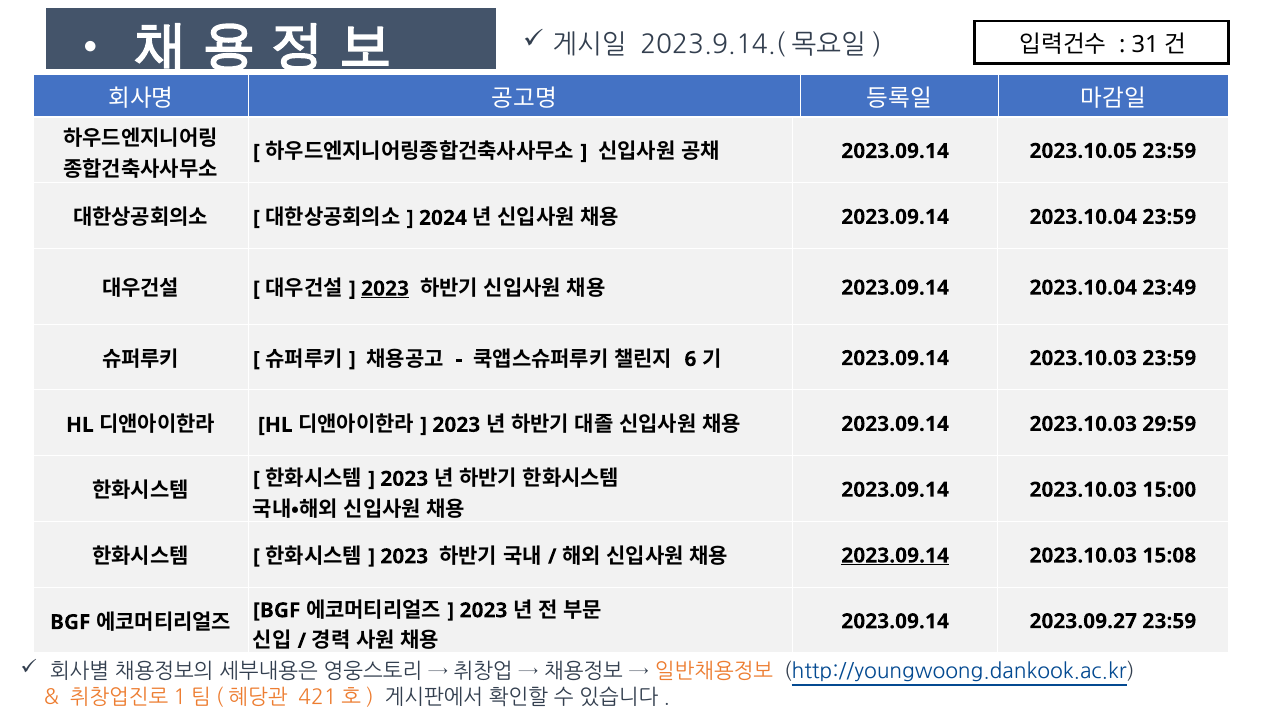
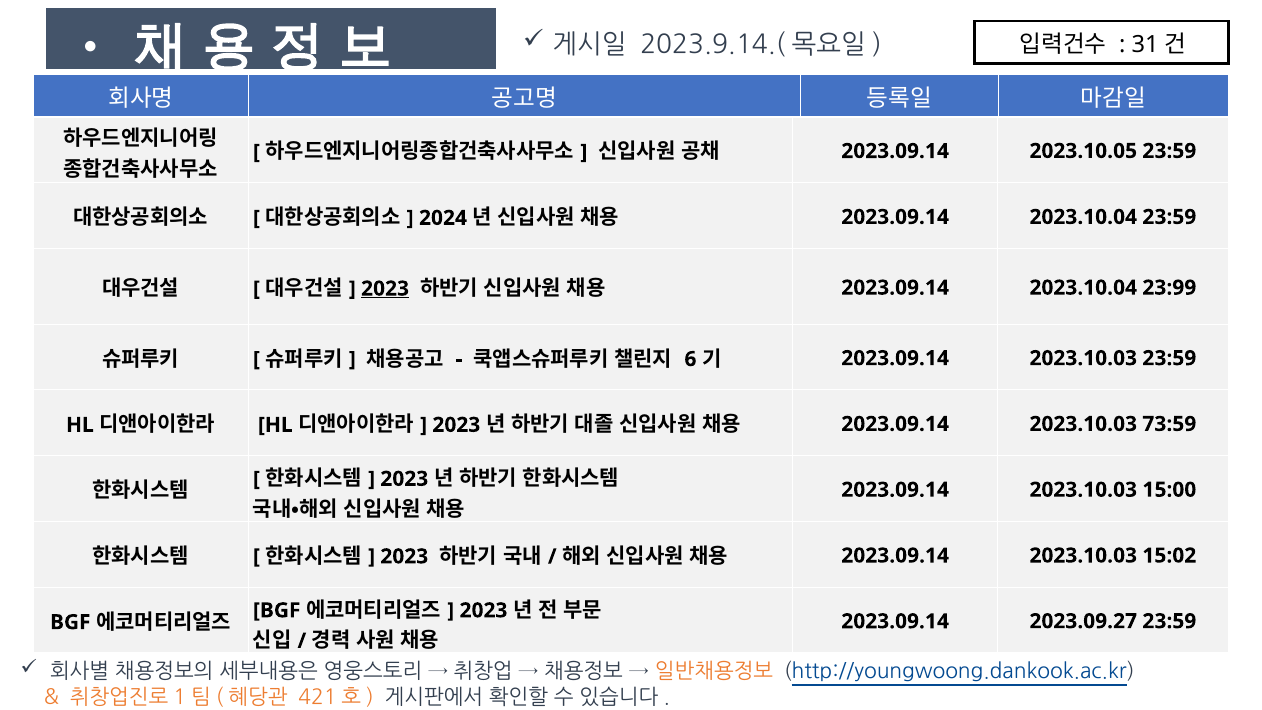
23:49: 23:49 -> 23:99
29:59: 29:59 -> 73:59
2023.09.14 at (895, 555) underline: present -> none
15:08: 15:08 -> 15:02
